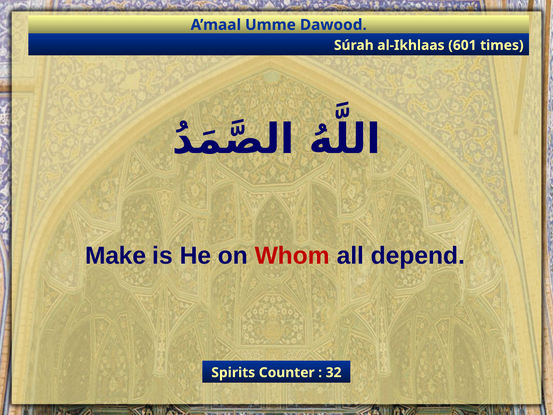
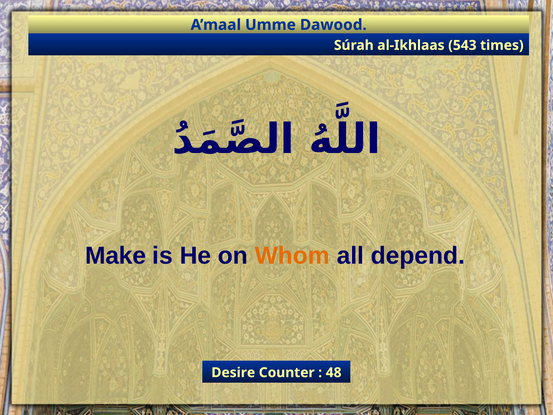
601: 601 -> 543
Whom colour: red -> orange
Spirits: Spirits -> Desire
32: 32 -> 48
